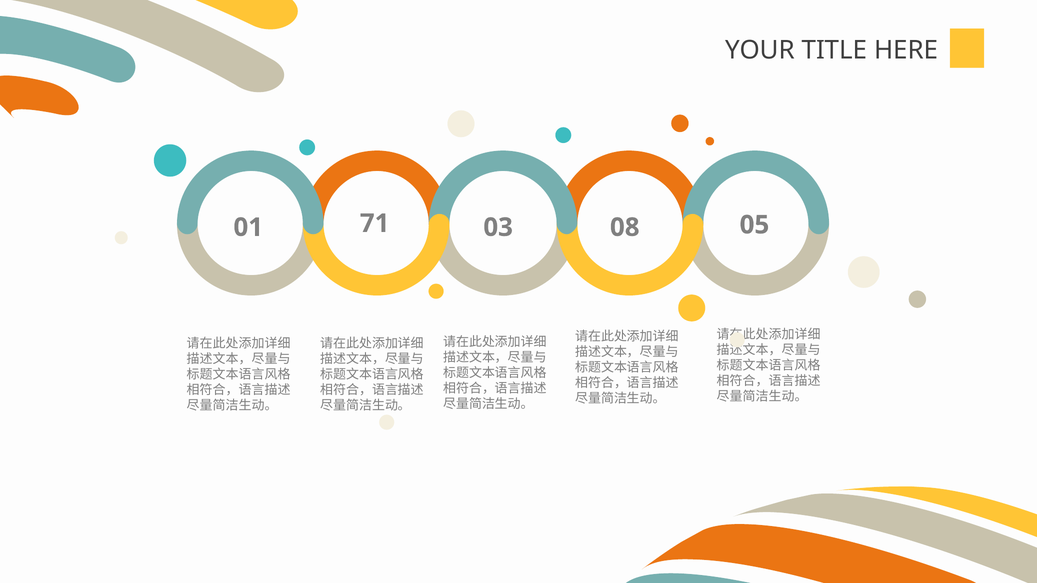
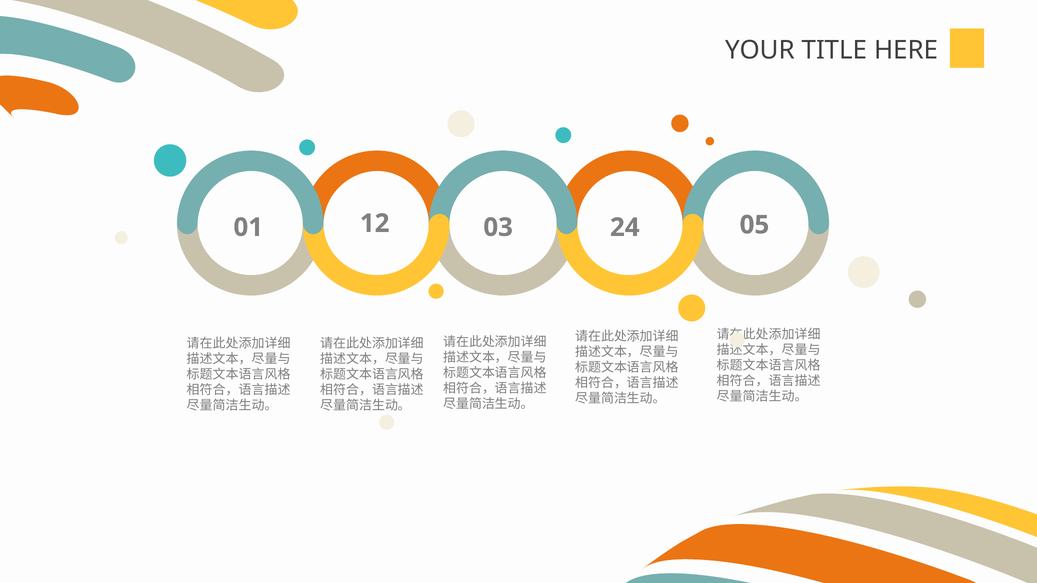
71: 71 -> 12
08: 08 -> 24
